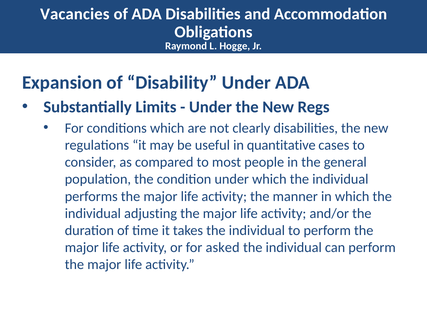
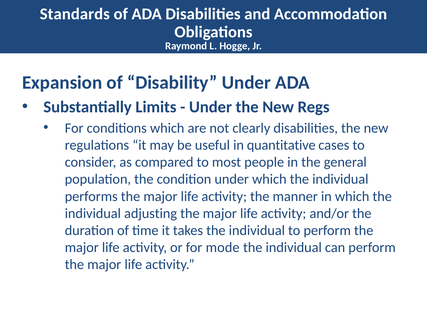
Vacancies: Vacancies -> Standards
asked: asked -> mode
